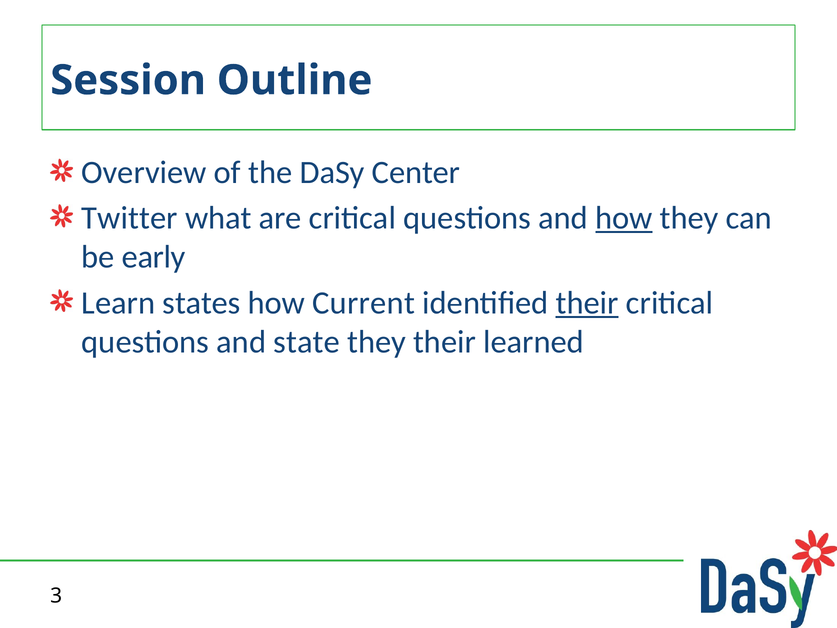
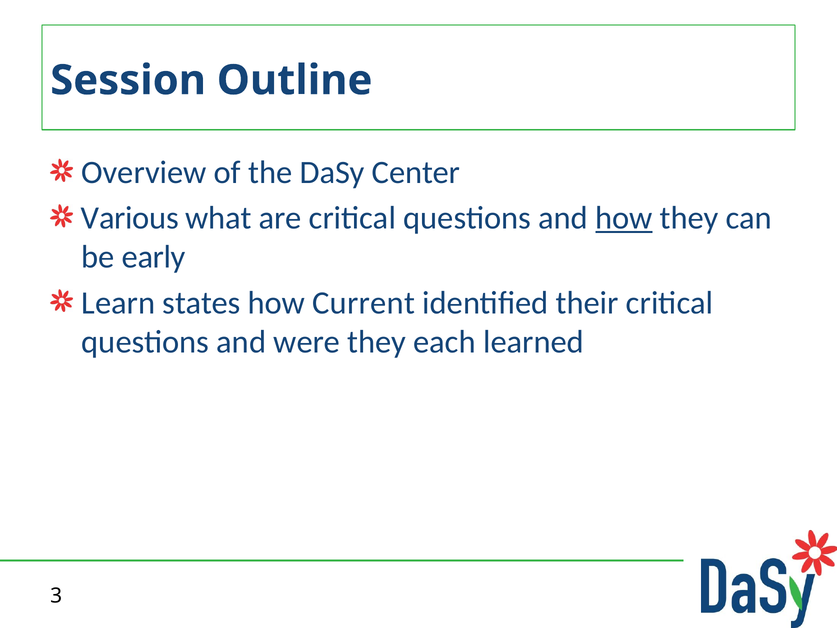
Twitter: Twitter -> Various
their at (587, 303) underline: present -> none
state: state -> were
they their: their -> each
